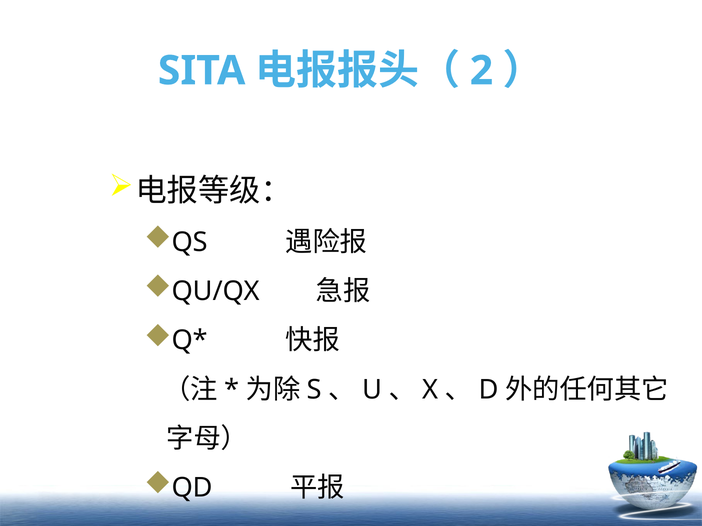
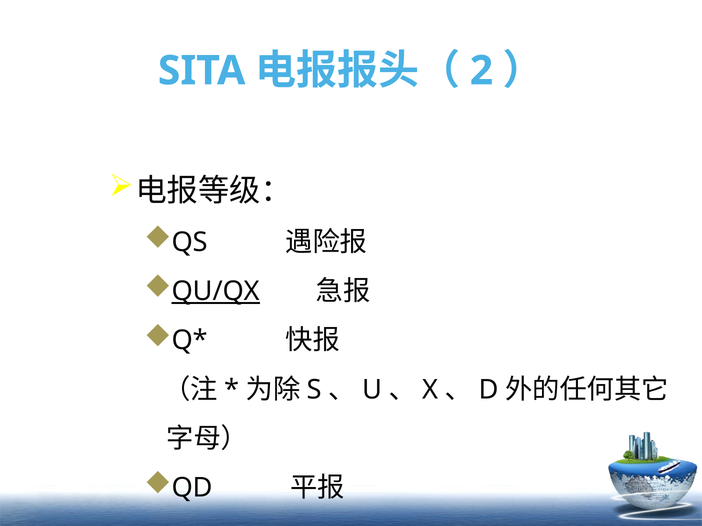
QU/QX underline: none -> present
